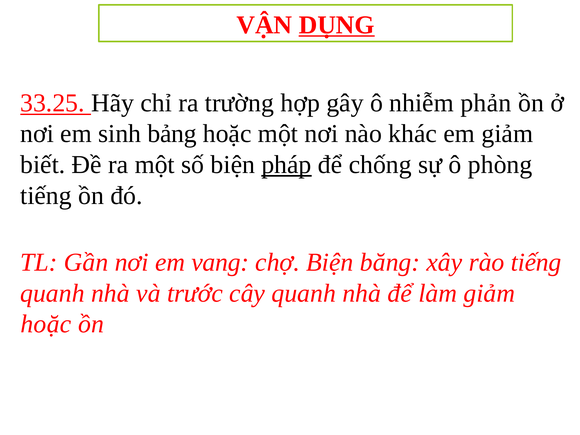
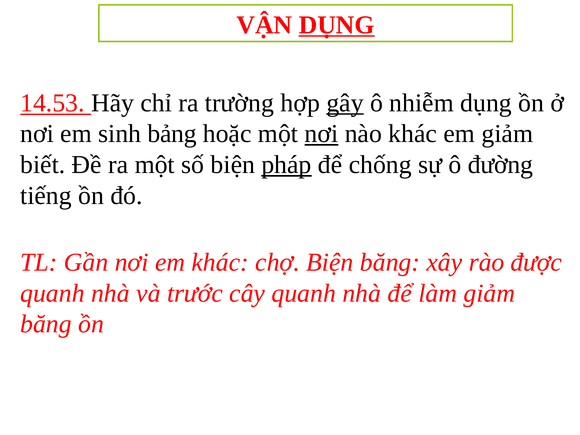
33.25: 33.25 -> 14.53
gây underline: none -> present
nhiễm phản: phản -> dụng
nơi at (321, 134) underline: none -> present
phòng: phòng -> đường
em vang: vang -> khác
rào tiếng: tiếng -> được
hoặc at (46, 324): hoặc -> băng
